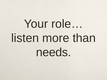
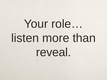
needs: needs -> reveal
